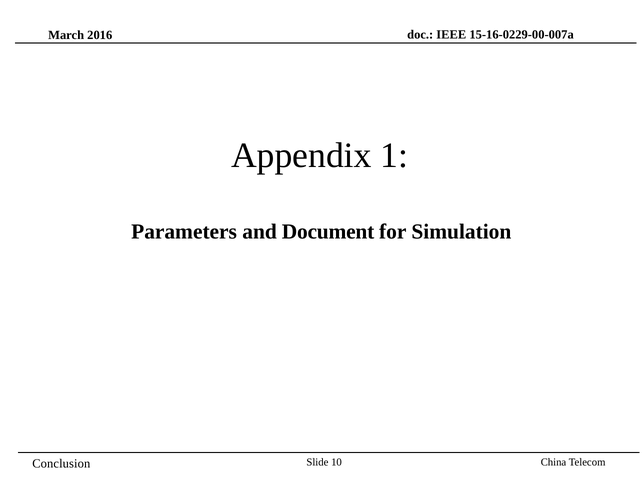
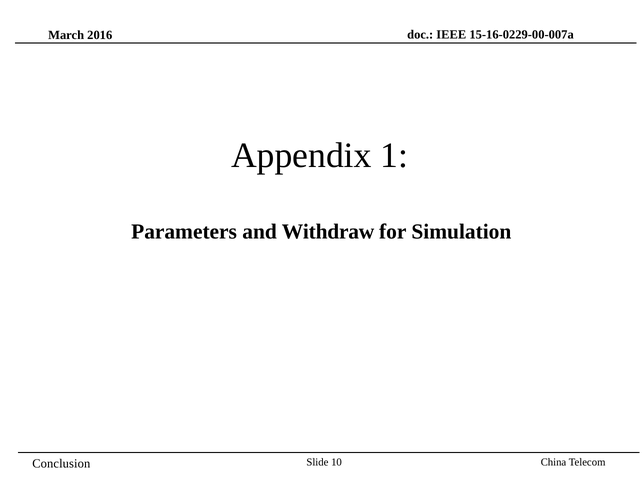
Document: Document -> Withdraw
